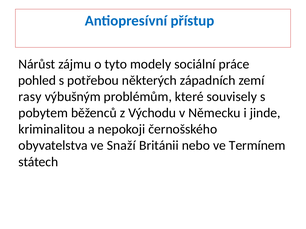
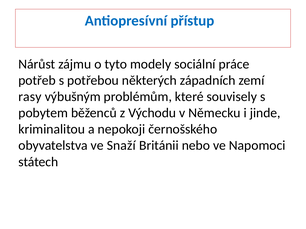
pohled: pohled -> potřeb
Termínem: Termínem -> Napomoci
